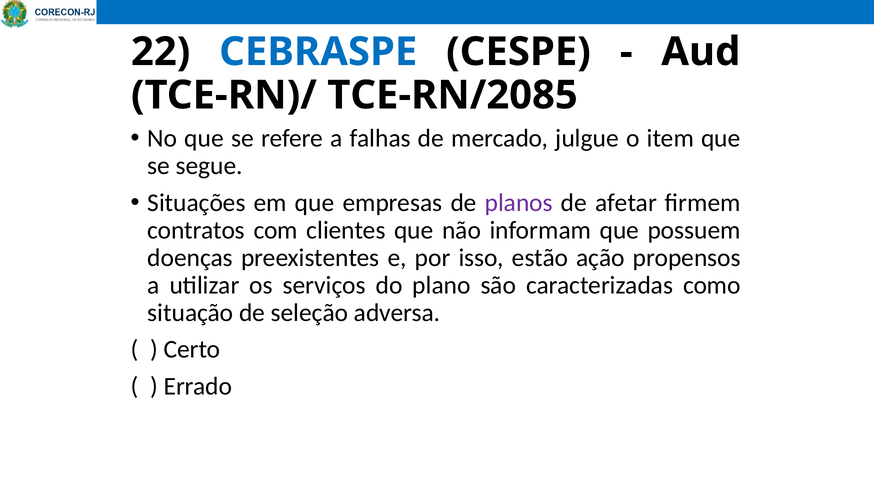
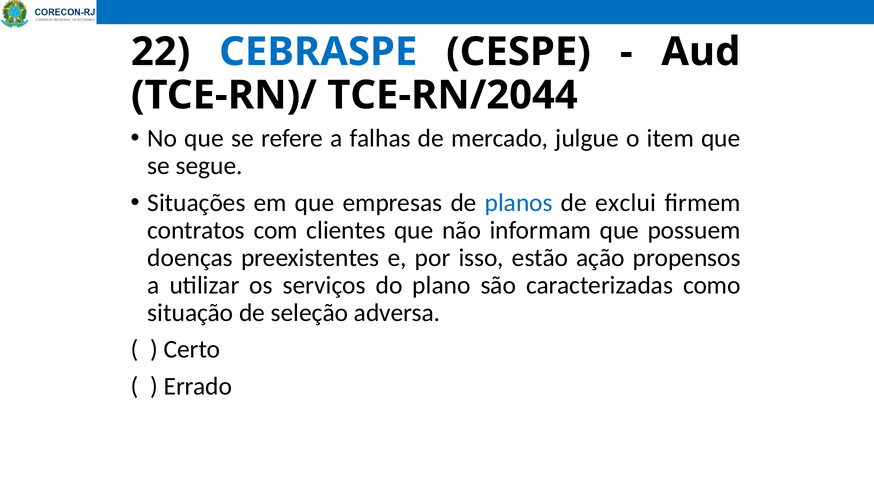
TCE-RN/2085: TCE-RN/2085 -> TCE-RN/2044
planos colour: purple -> blue
afetar: afetar -> exclui
